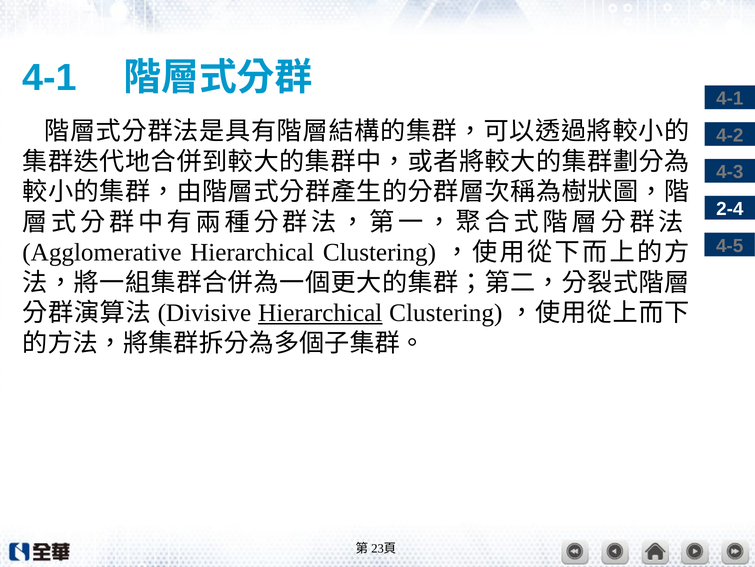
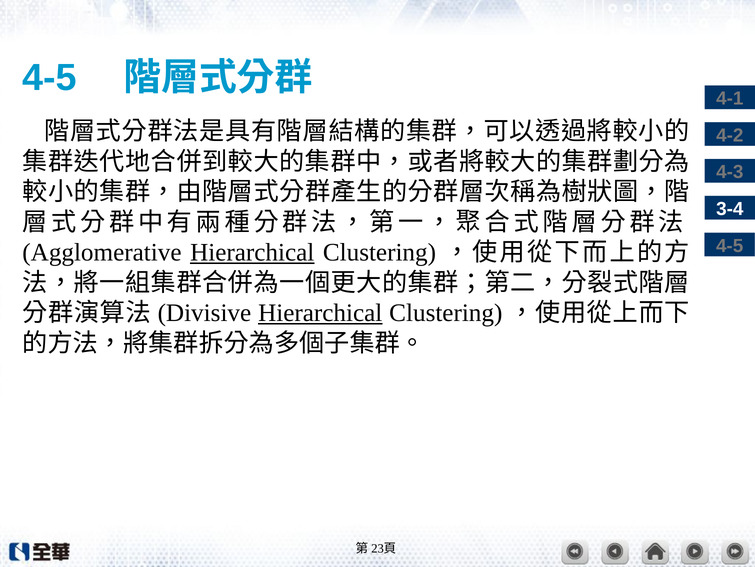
4-1 at (50, 78): 4-1 -> 4-5
2-4: 2-4 -> 3-4
Hierarchical at (252, 252) underline: none -> present
